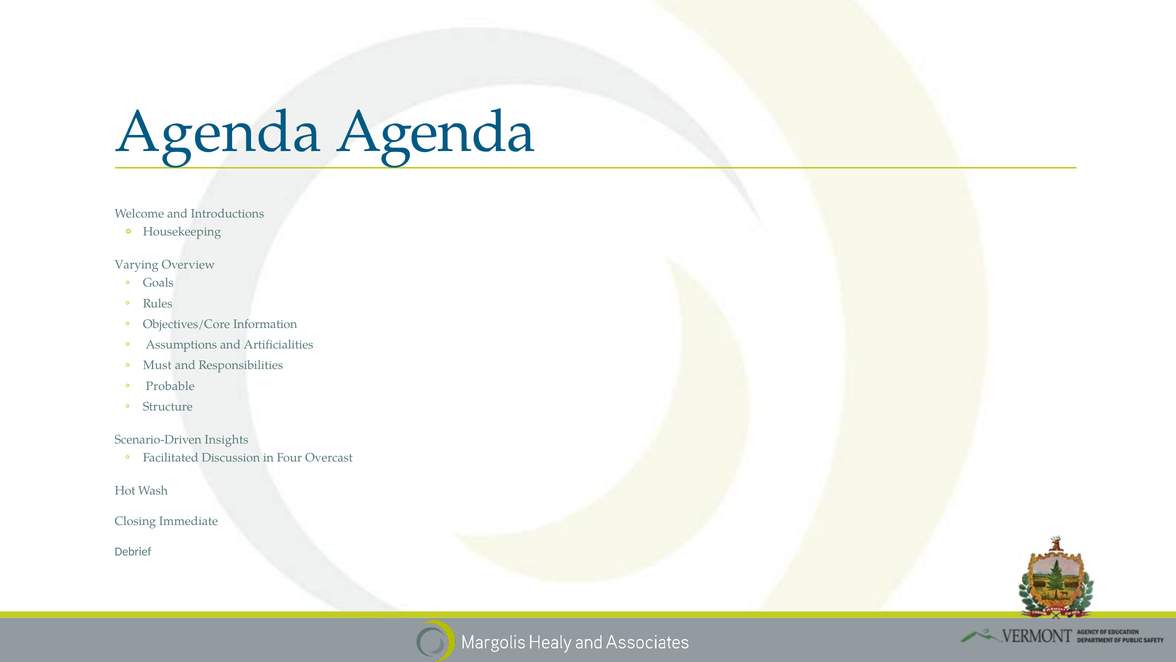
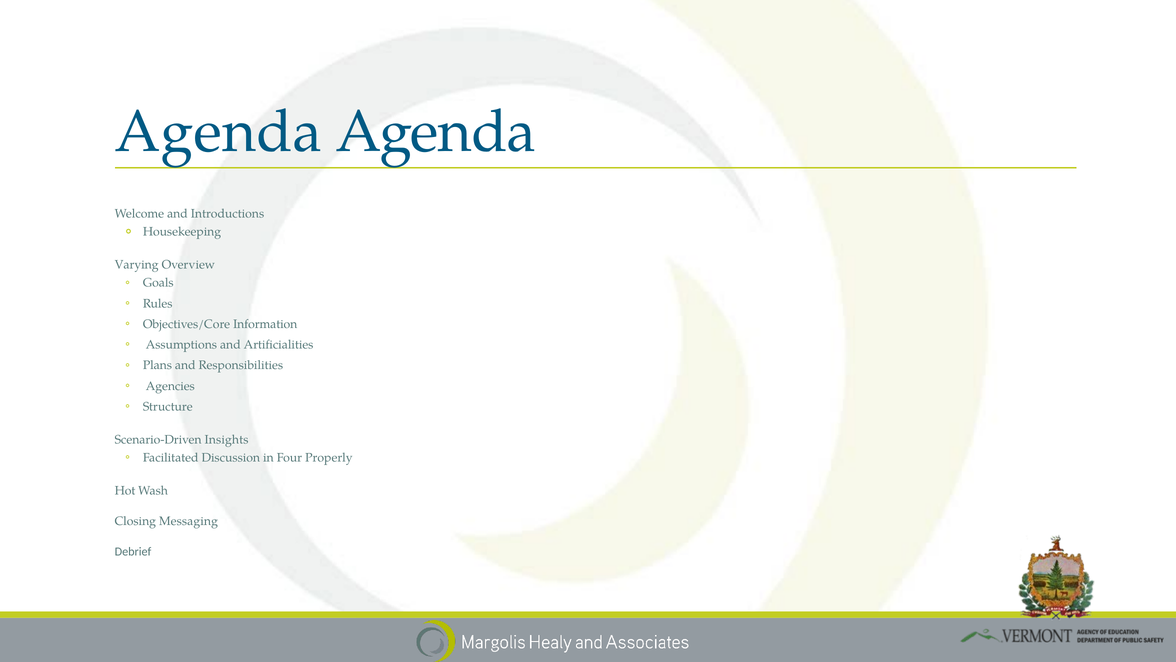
Must: Must -> Plans
Probable: Probable -> Agencies
Overcast: Overcast -> Properly
Immediate: Immediate -> Messaging
